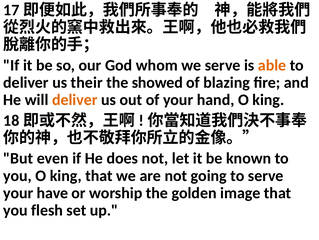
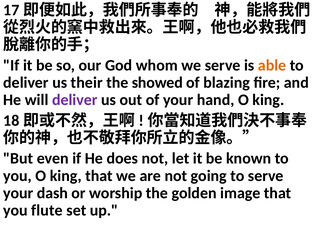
deliver at (75, 100) colour: orange -> purple
have: have -> dash
flesh: flesh -> flute
